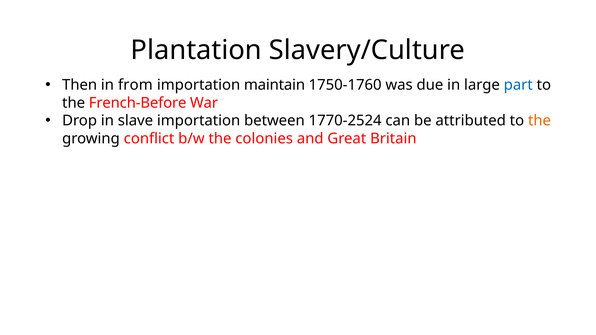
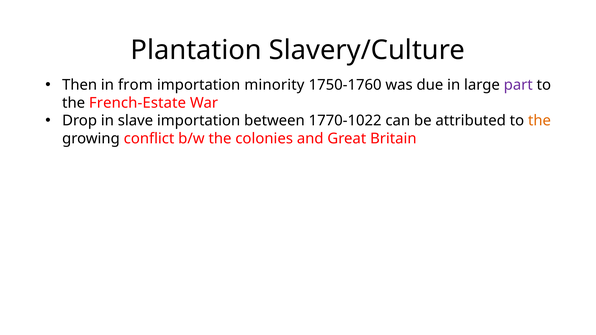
maintain: maintain -> minority
part colour: blue -> purple
French-Before: French-Before -> French-Estate
1770-2524: 1770-2524 -> 1770-1022
